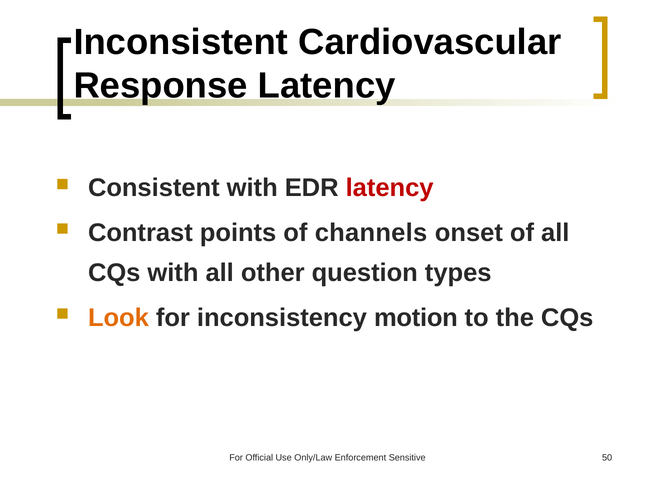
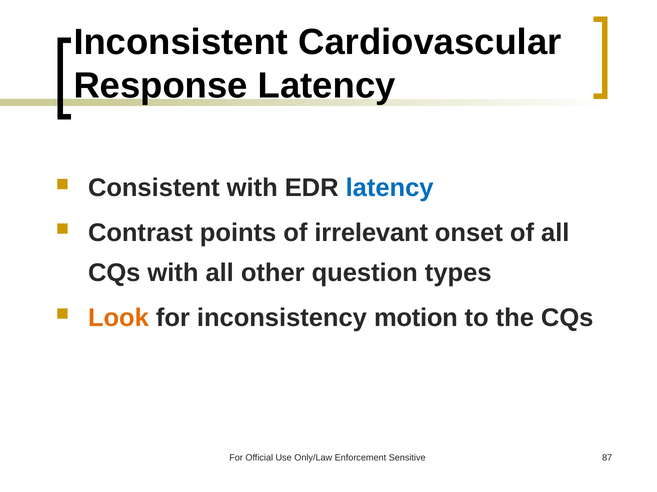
latency at (390, 188) colour: red -> blue
channels: channels -> irrelevant
50: 50 -> 87
